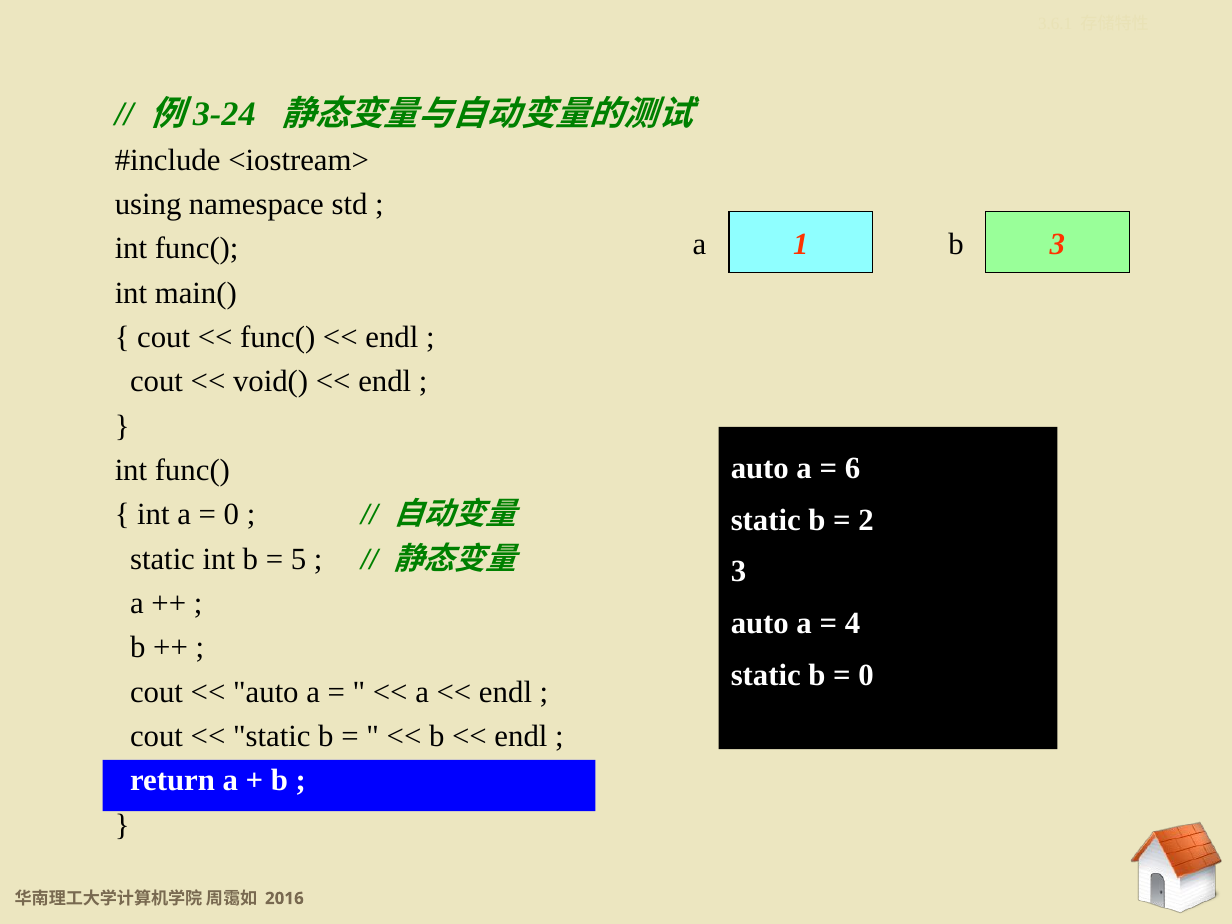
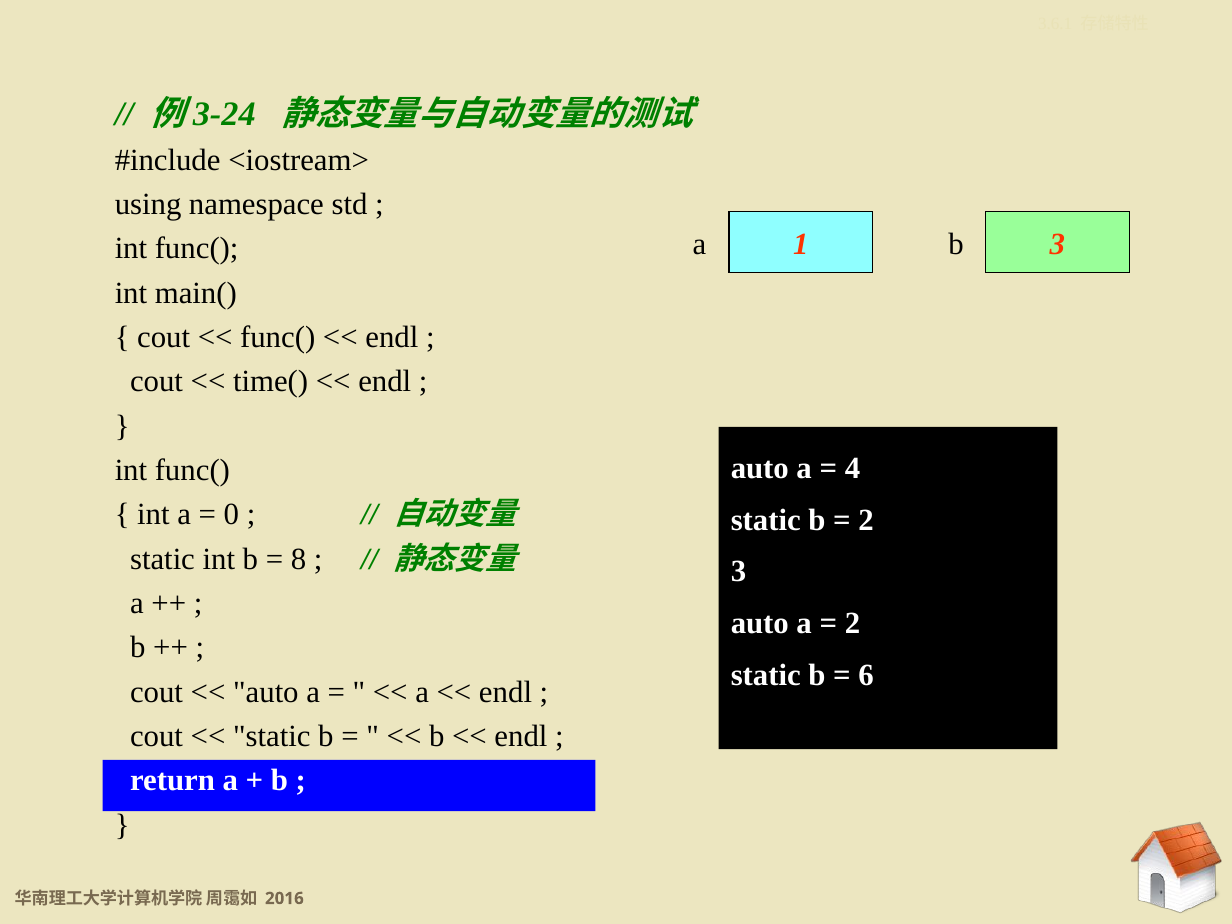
void(: void( -> time(
6 at (853, 468): 6 -> 4
5: 5 -> 8
4 at (853, 623): 4 -> 2
0 at (866, 675): 0 -> 6
